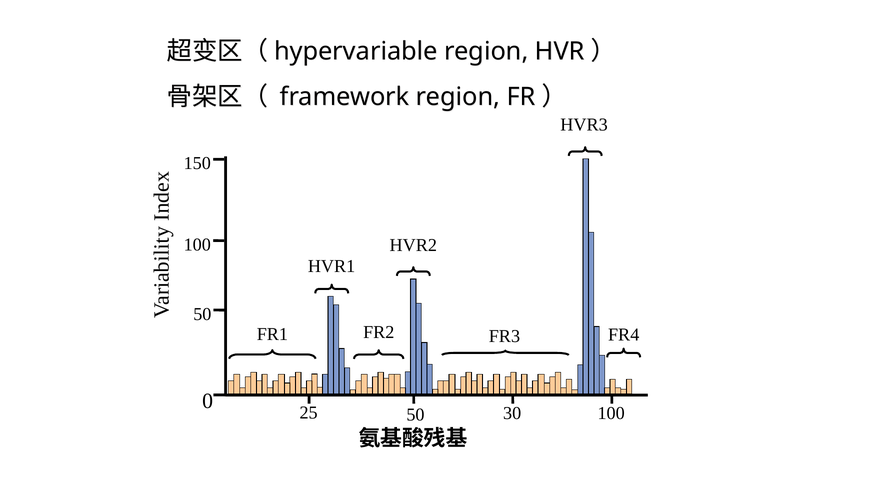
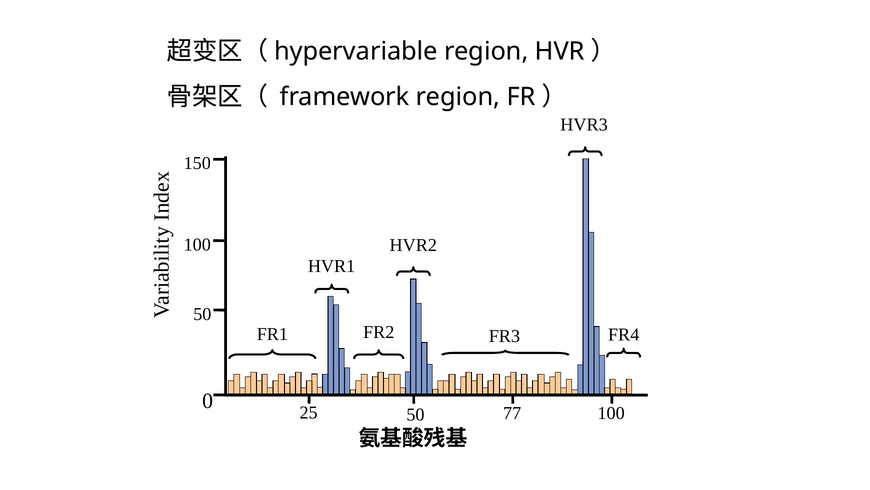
30: 30 -> 77
